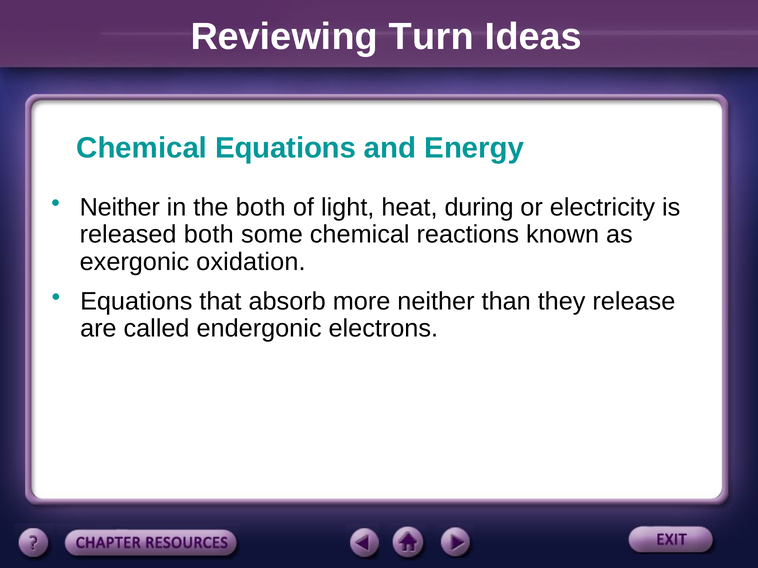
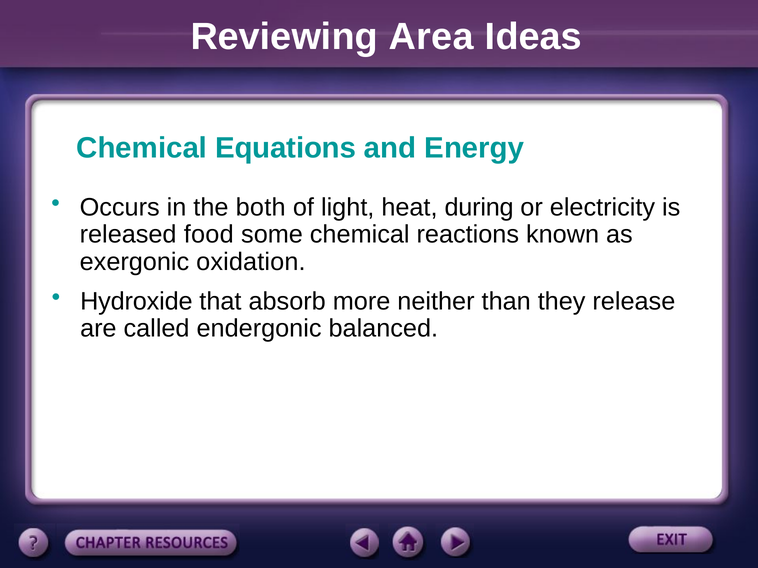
Turn: Turn -> Area
Neither at (120, 207): Neither -> Occurs
released both: both -> food
Equations at (136, 301): Equations -> Hydroxide
electrons: electrons -> balanced
